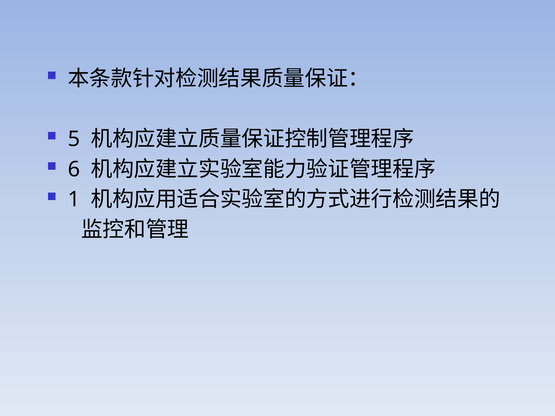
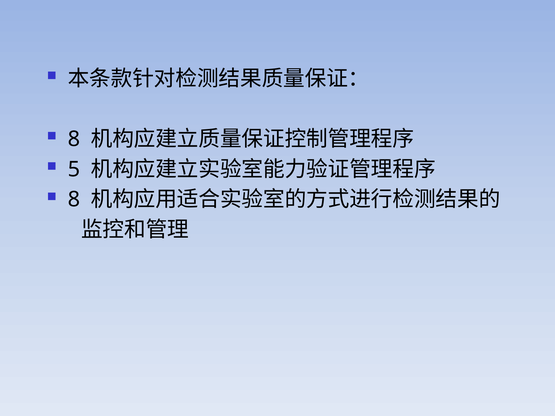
5 at (74, 139): 5 -> 8
6: 6 -> 5
1 at (74, 200): 1 -> 8
